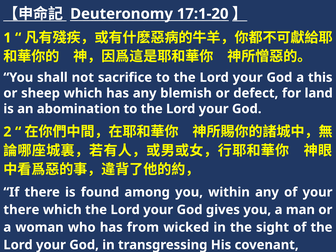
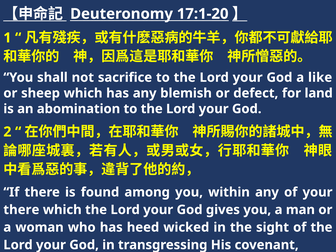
this: this -> like
from: from -> heed
